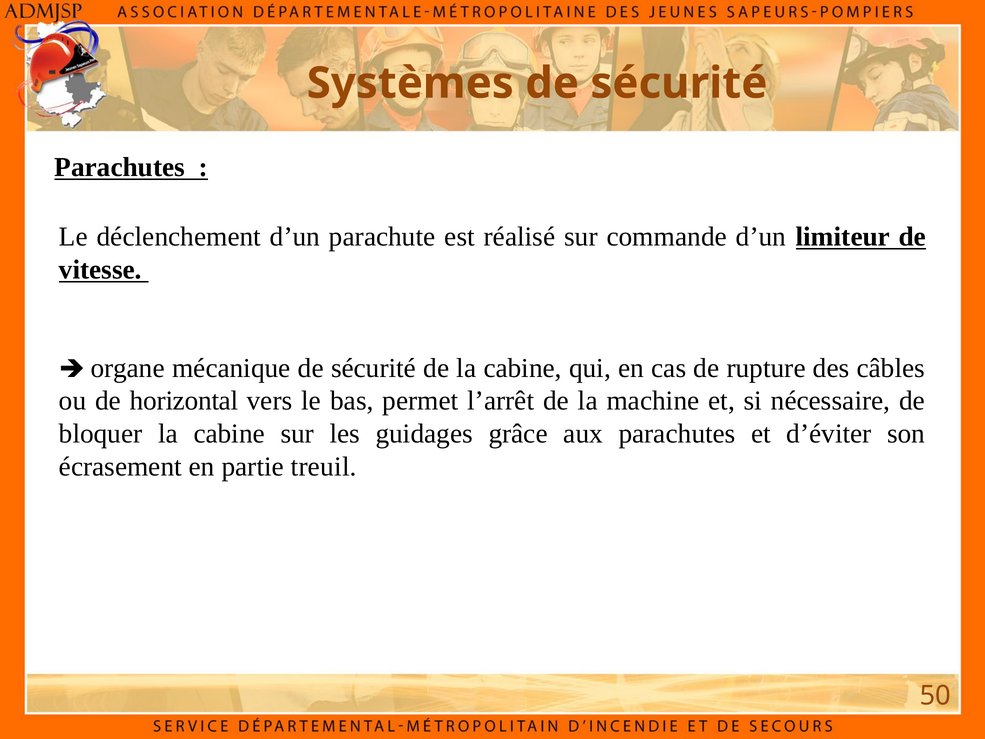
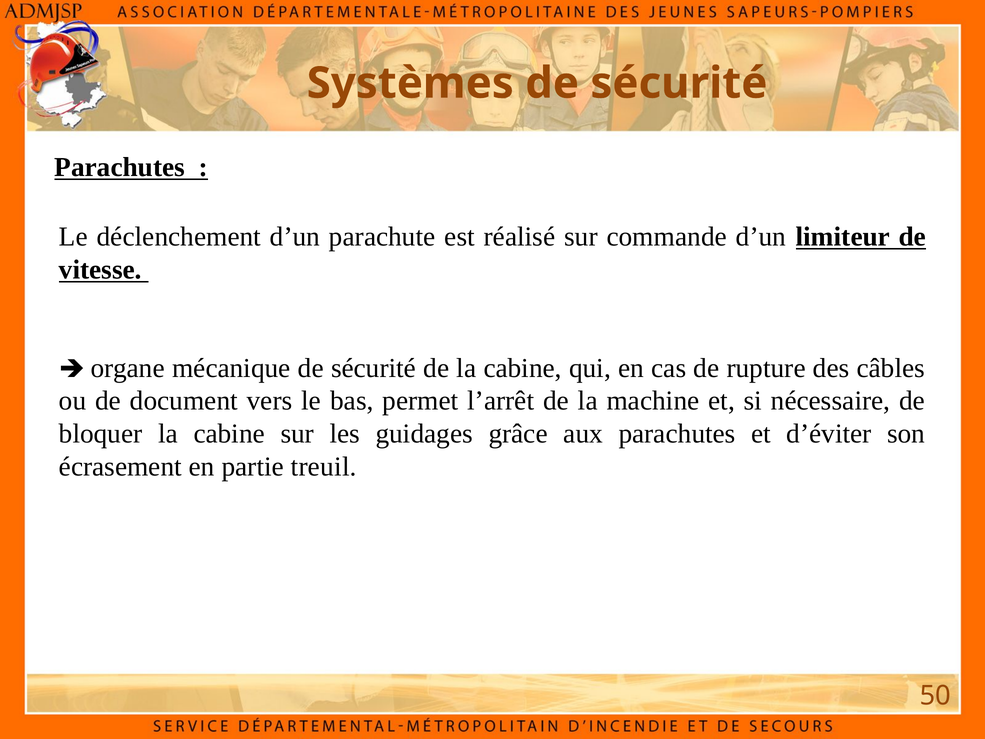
horizontal: horizontal -> document
